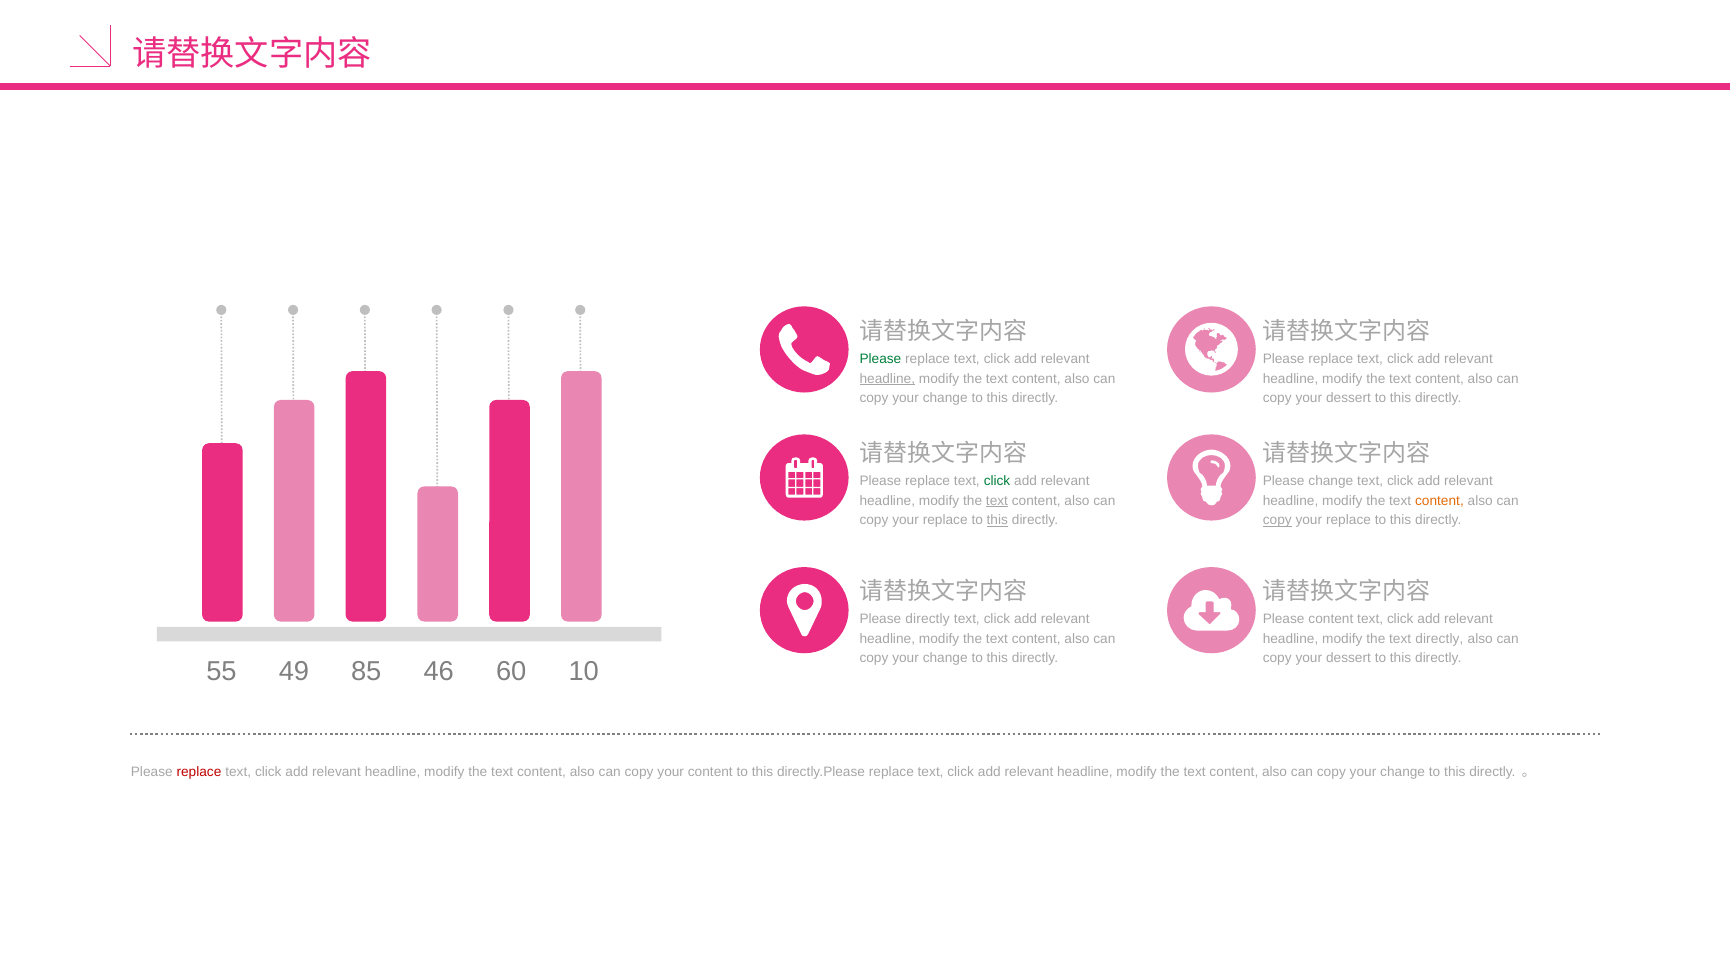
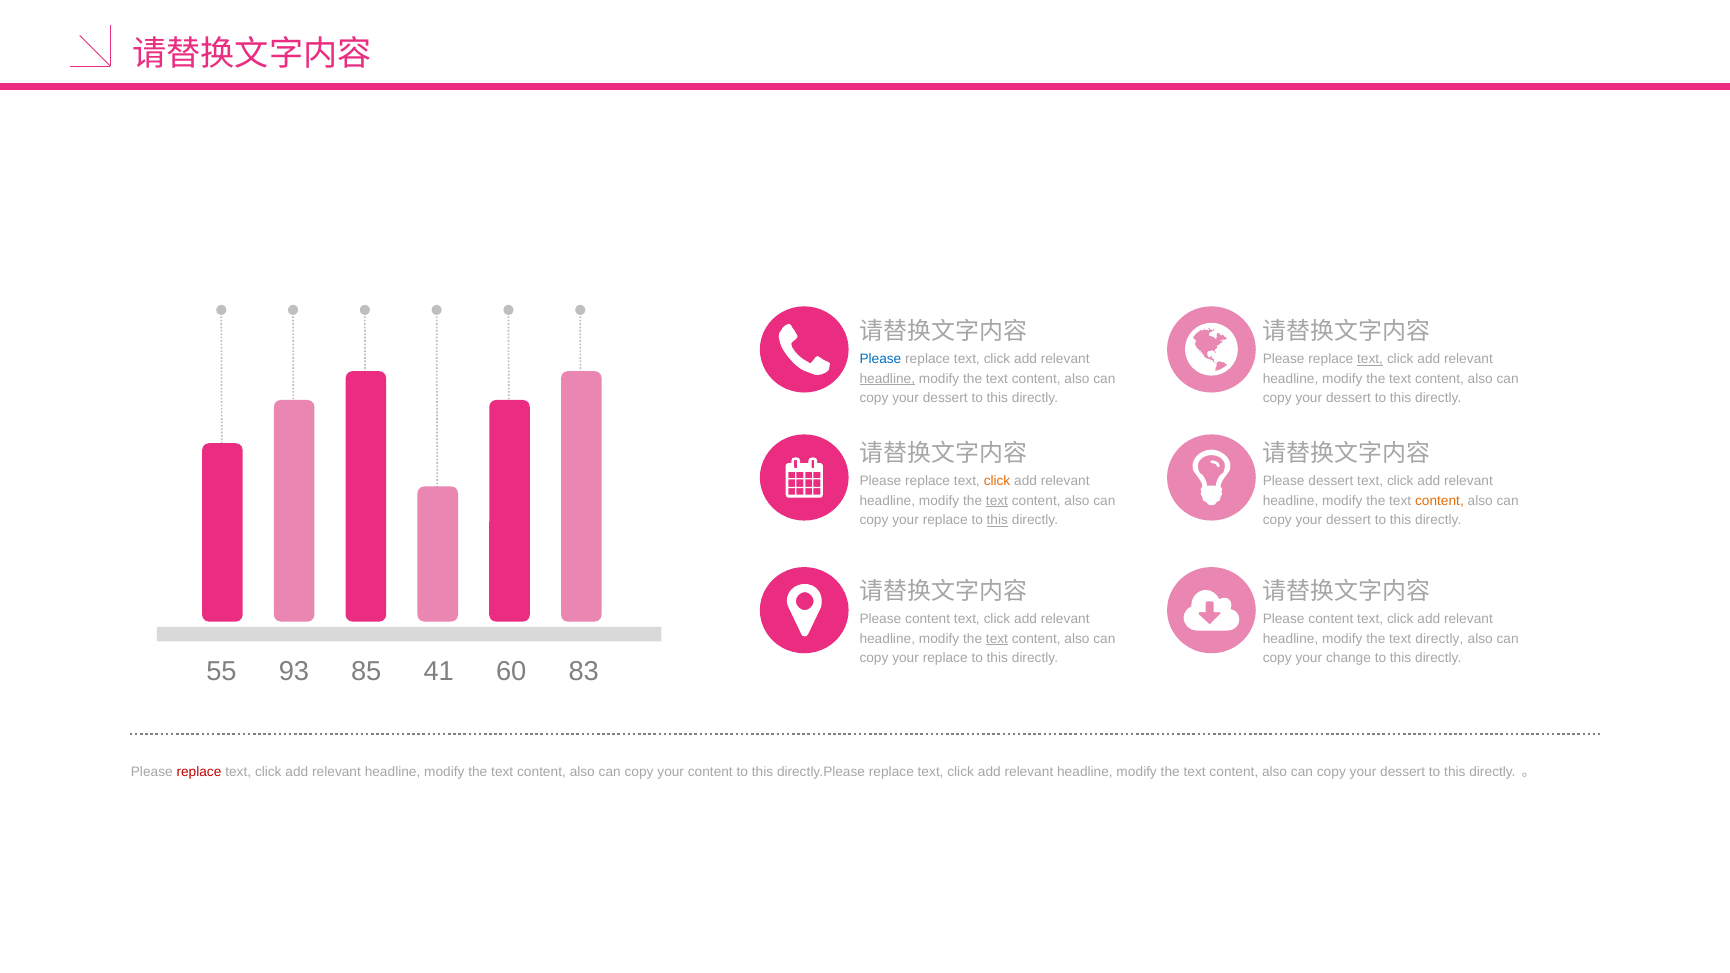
Please at (880, 359) colour: green -> blue
text at (1370, 359) underline: none -> present
change at (945, 398): change -> dessert
click at (997, 481) colour: green -> orange
Please change: change -> dessert
copy at (1277, 520) underline: present -> none
replace at (1348, 520): replace -> dessert
directly at (928, 619): directly -> content
text at (997, 639) underline: none -> present
change at (945, 659): change -> replace
dessert at (1348, 659): dessert -> change
49: 49 -> 93
46: 46 -> 41
10: 10 -> 83
change at (1403, 772): change -> dessert
